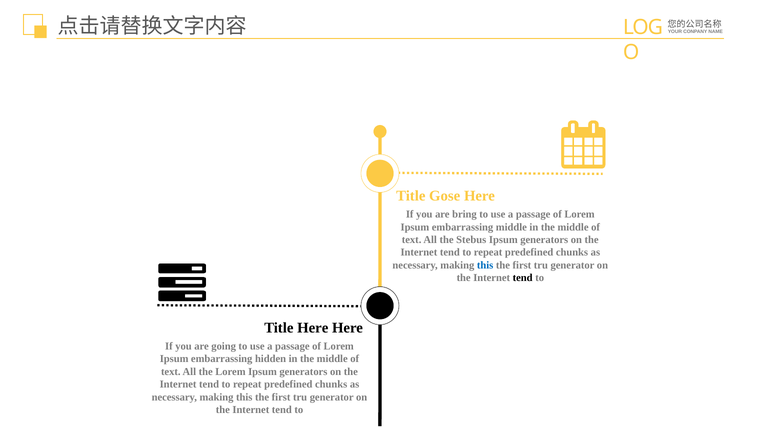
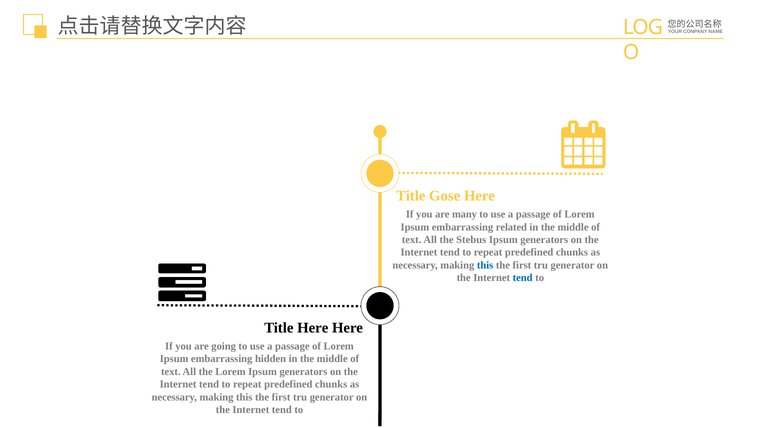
bring: bring -> many
embarrassing middle: middle -> related
tend at (523, 277) colour: black -> blue
